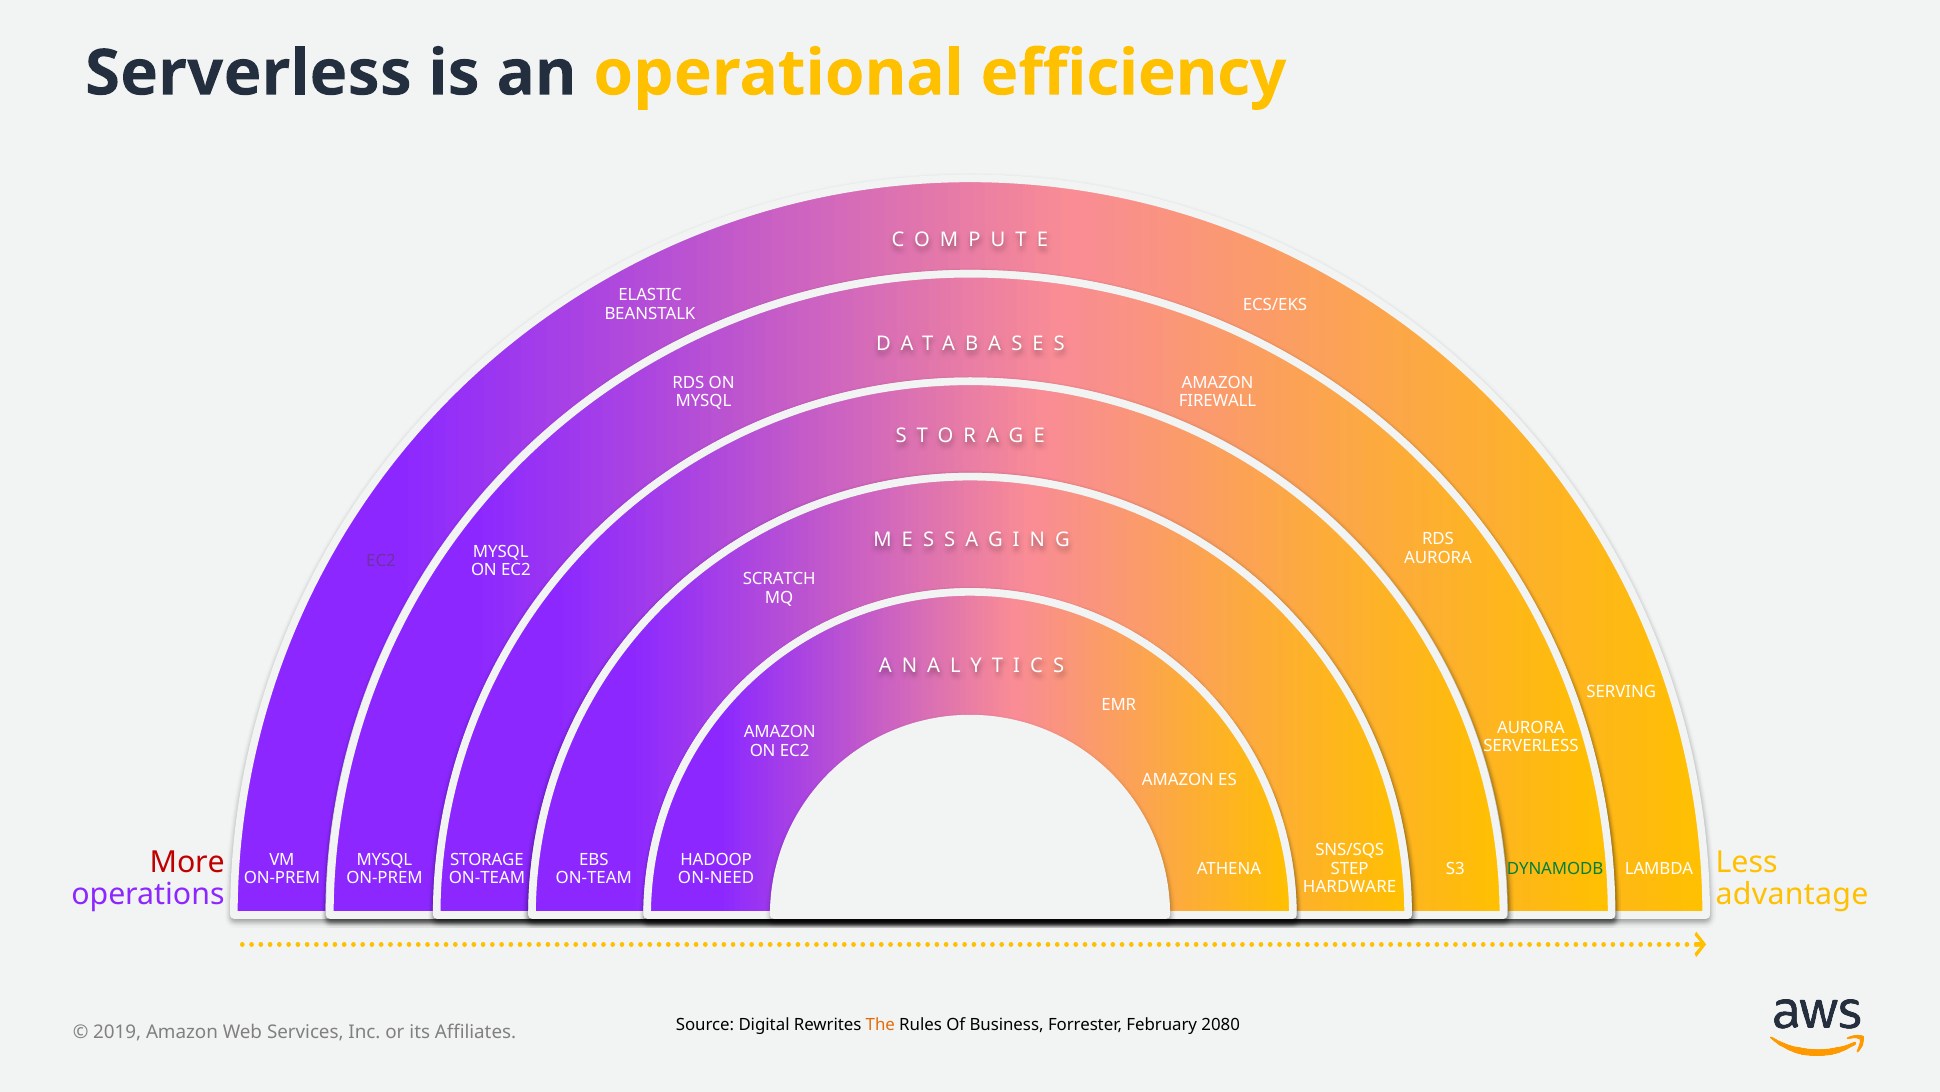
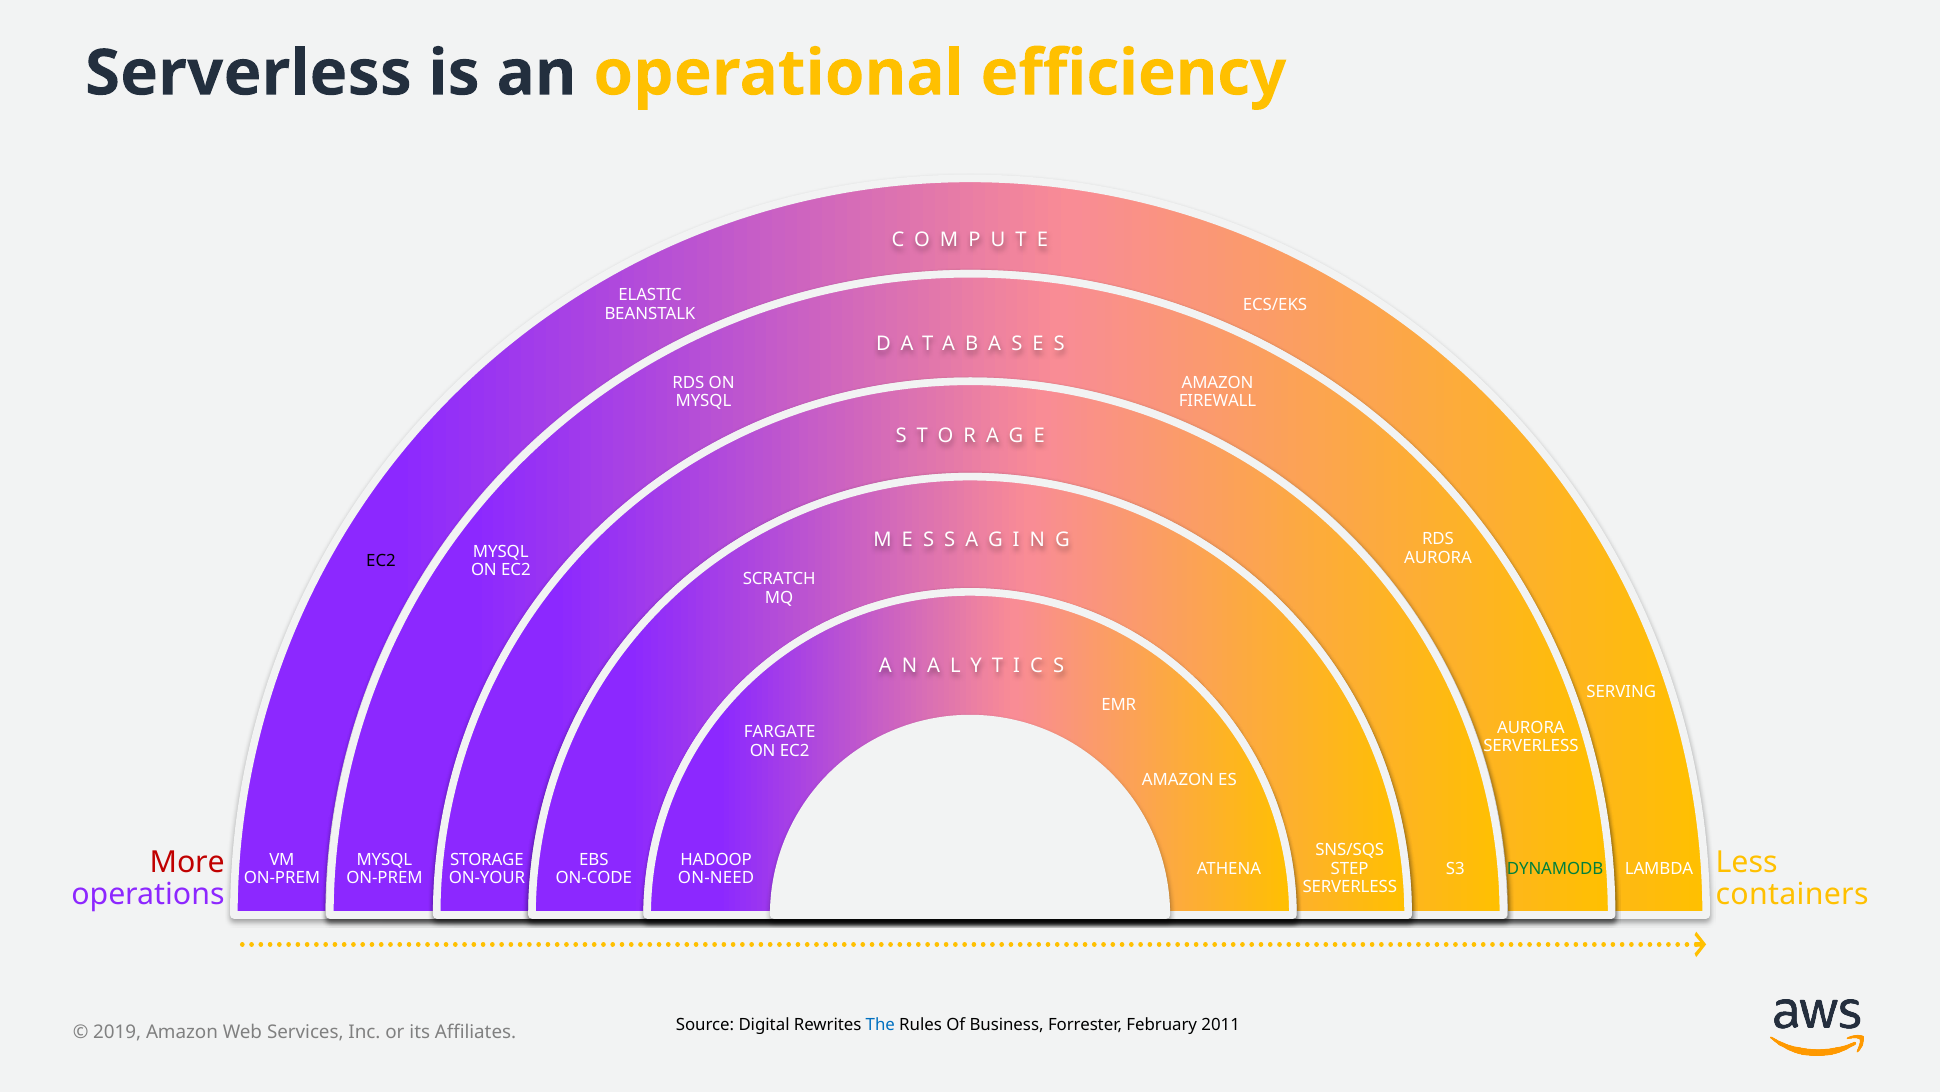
EC2 at (381, 561) colour: purple -> black
AMAZON at (780, 732): AMAZON -> FARGATE
ON-TEAM at (487, 877): ON-TEAM -> ON-YOUR
ON-TEAM at (594, 877): ON-TEAM -> ON-CODE
HARDWARE at (1350, 886): HARDWARE -> SERVERLESS
advantage: advantage -> containers
The colour: orange -> blue
2080: 2080 -> 2011
